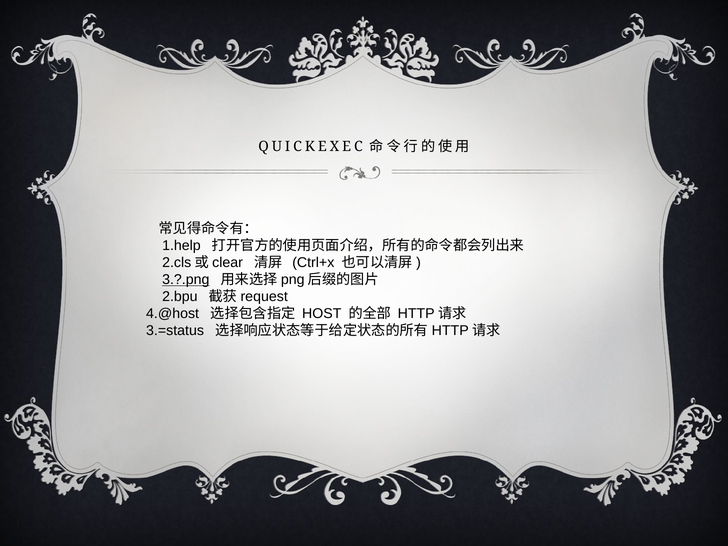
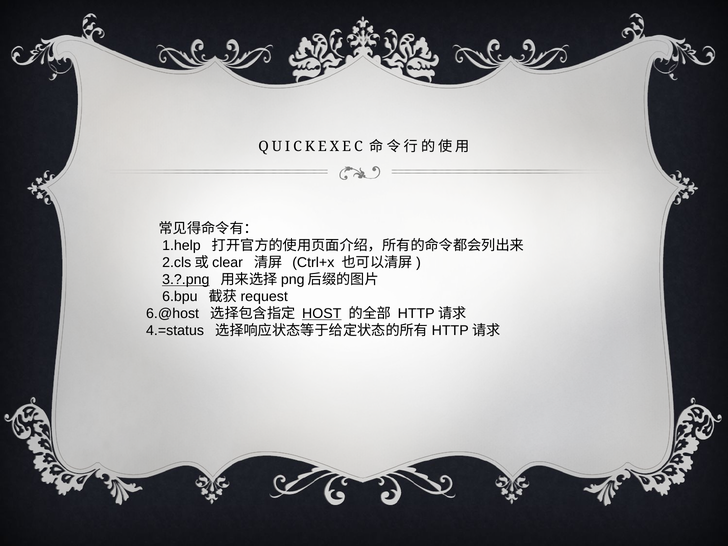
2.bpu: 2.bpu -> 6.bpu
4.@host: 4.@host -> 6.@host
HOST underline: none -> present
3.=status: 3.=status -> 4.=status
